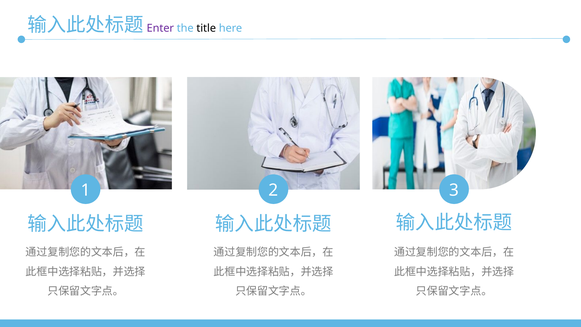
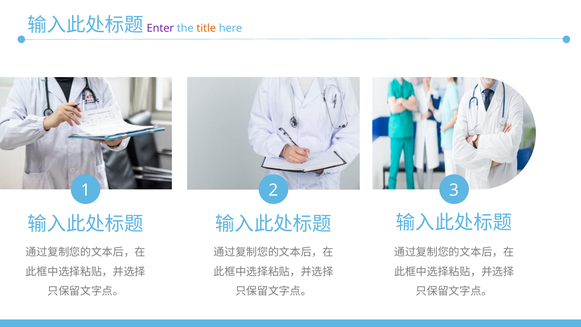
title colour: black -> orange
